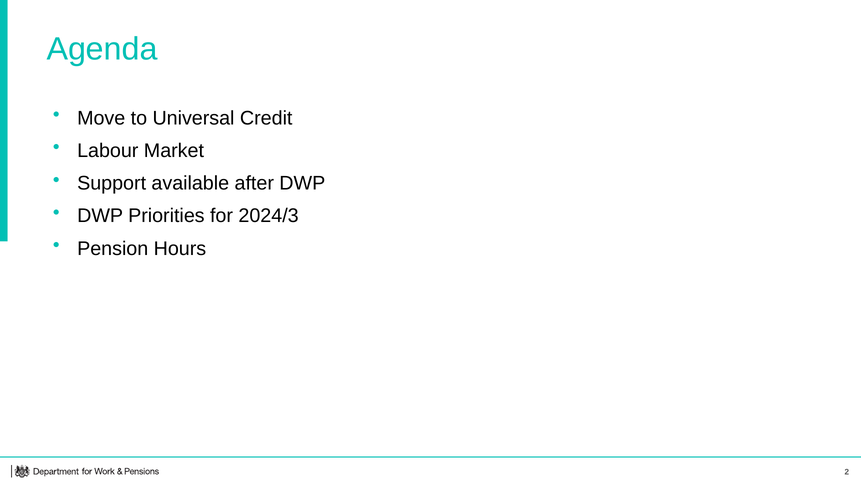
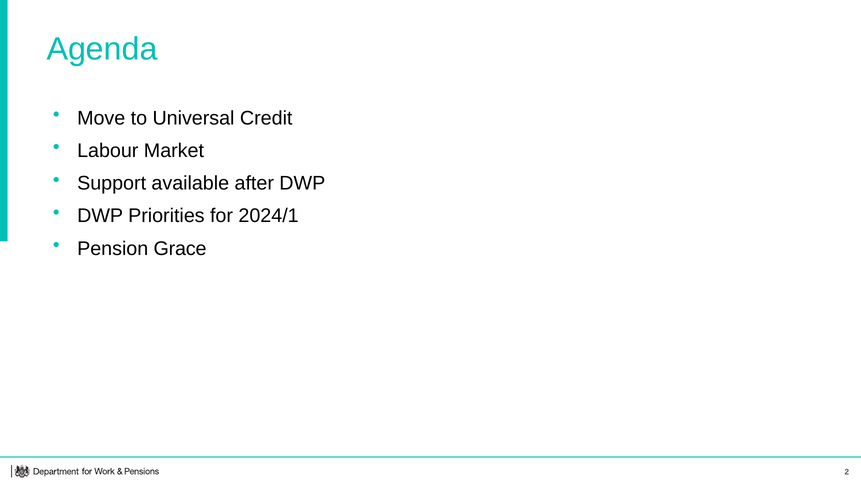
2024/3: 2024/3 -> 2024/1
Hours: Hours -> Grace
